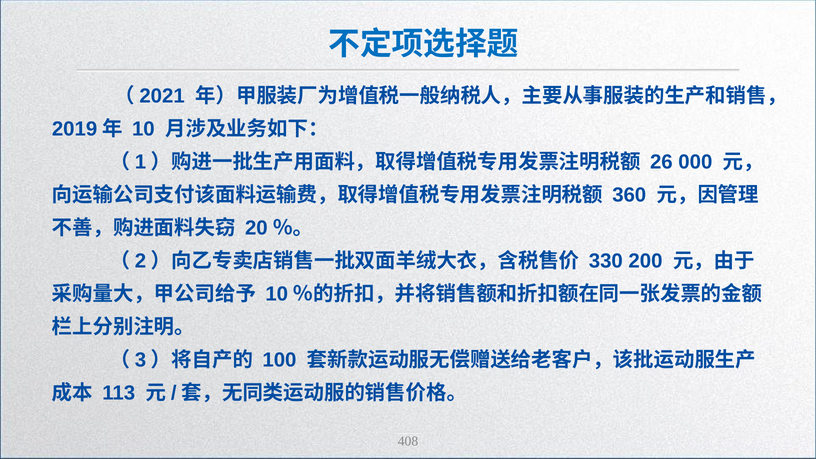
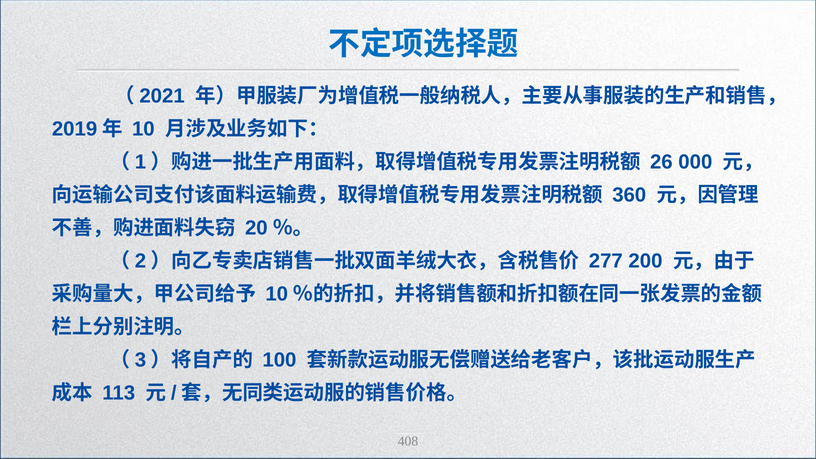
330: 330 -> 277
